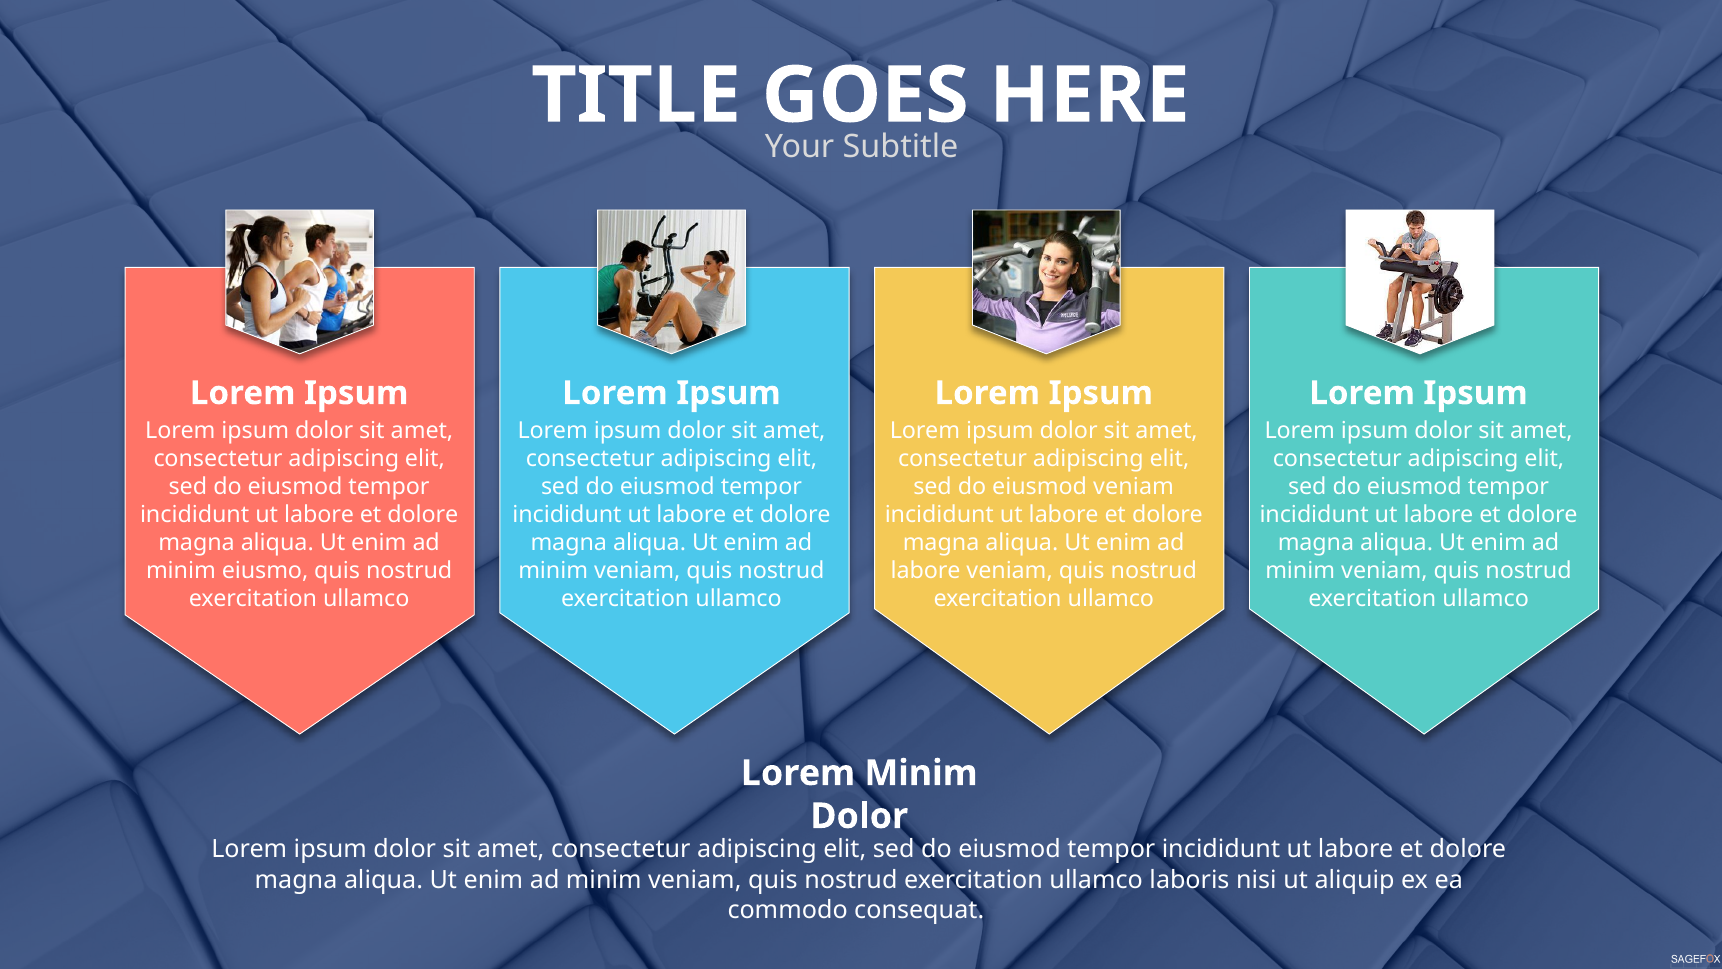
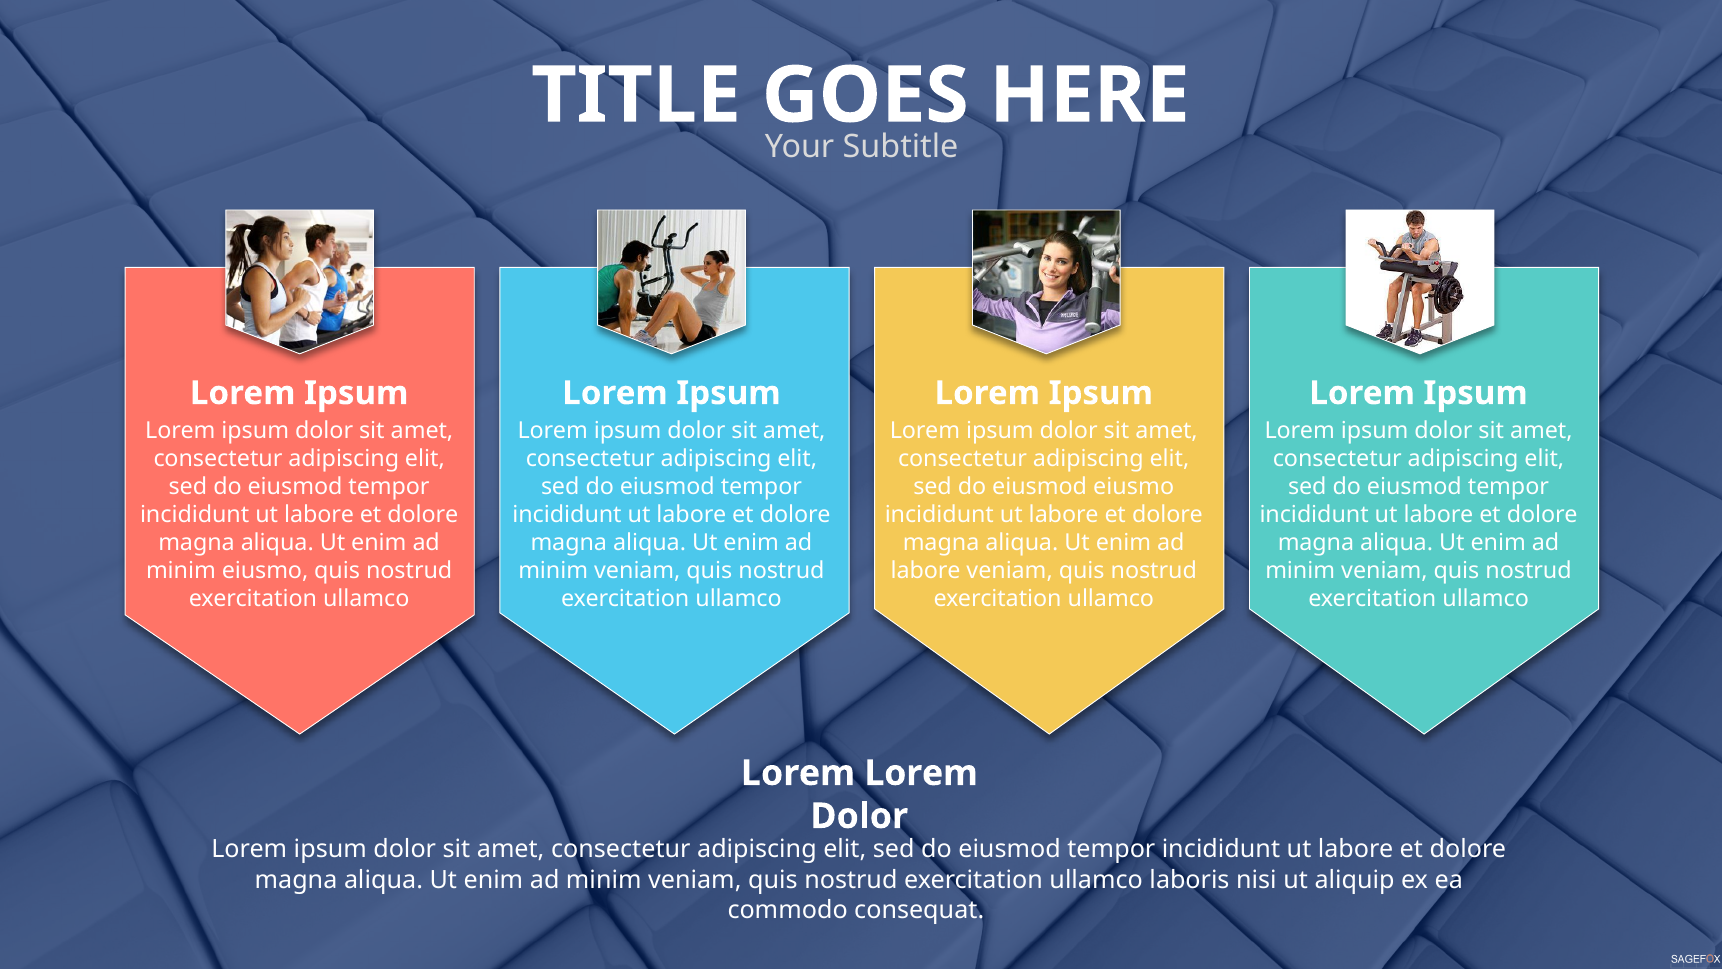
eiusmod veniam: veniam -> eiusmo
Lorem Minim: Minim -> Lorem
